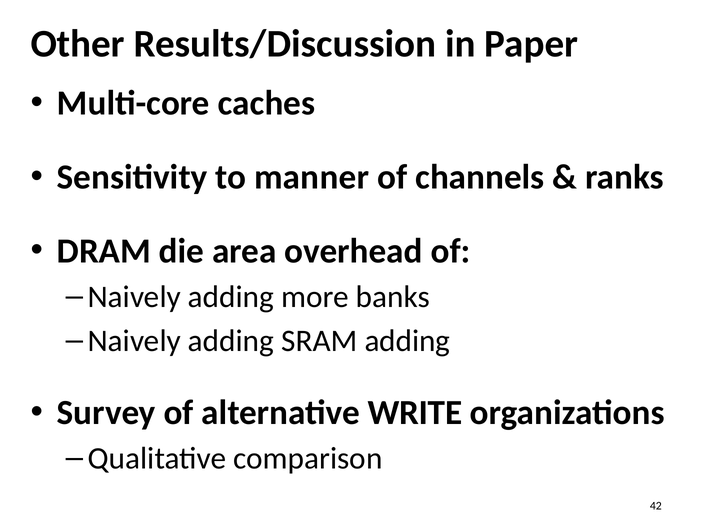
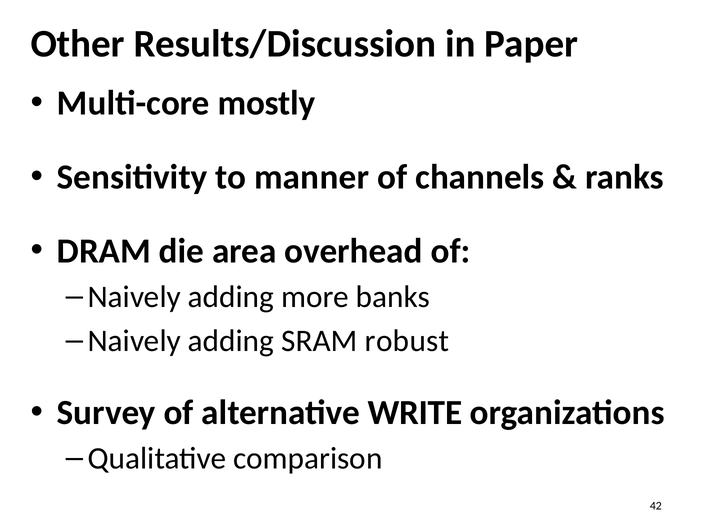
caches: caches -> mostly
SRAM adding: adding -> robust
